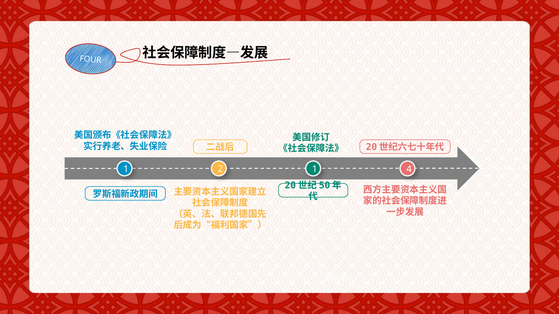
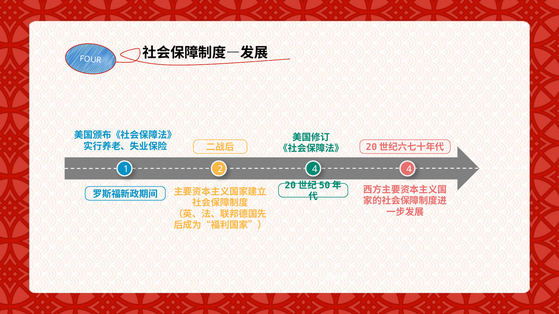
2 1: 1 -> 4
